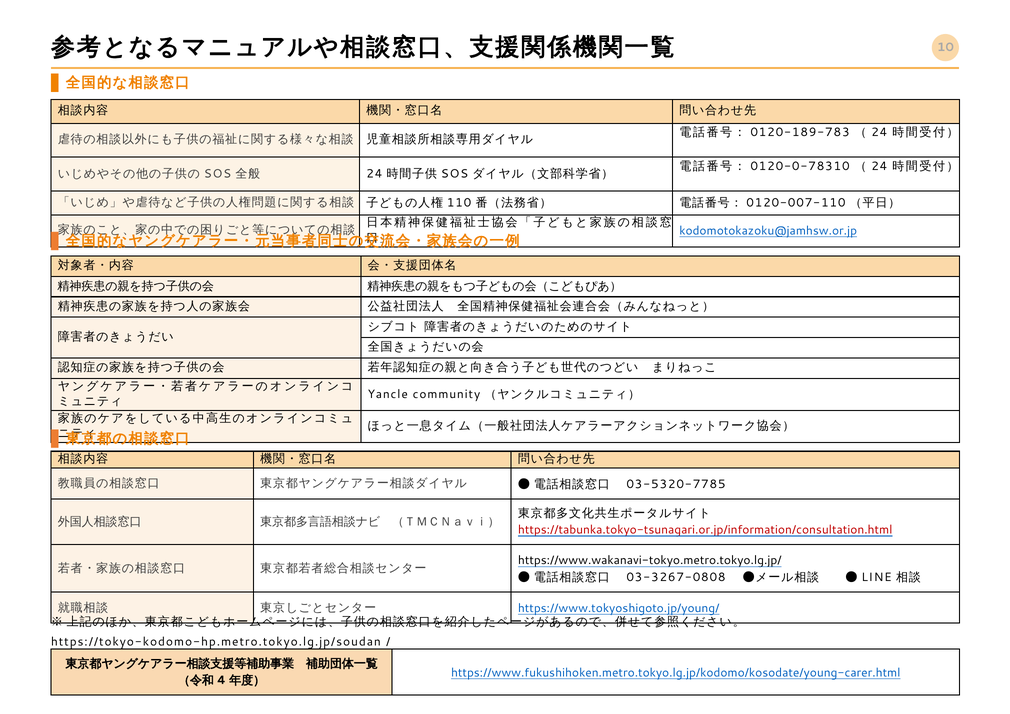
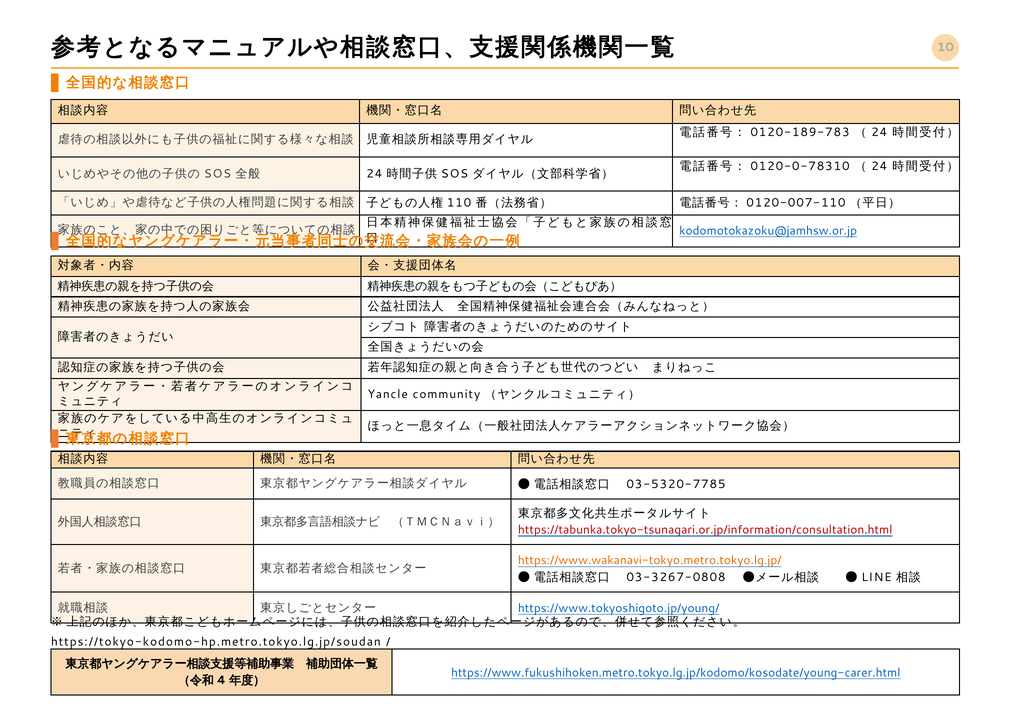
https://www.wakanavi-tokyo.metro.tokyo.lg.jp/ colour: black -> orange
